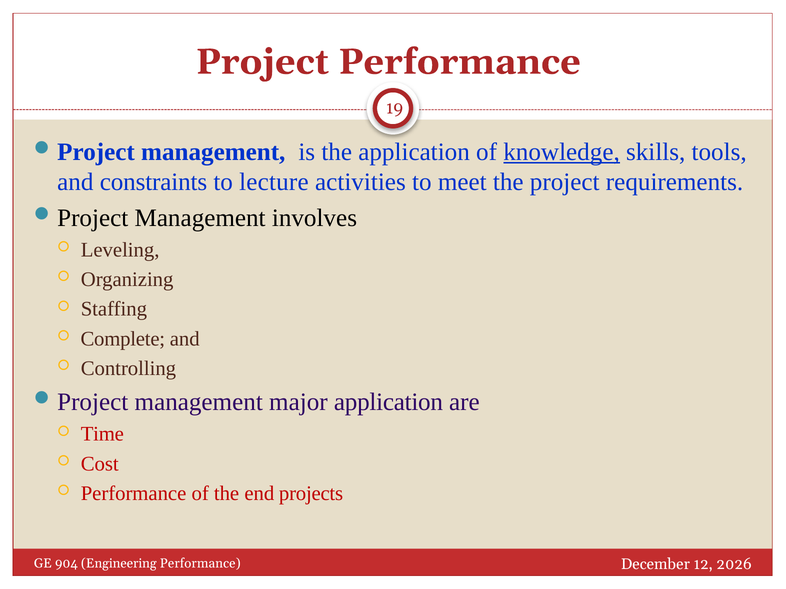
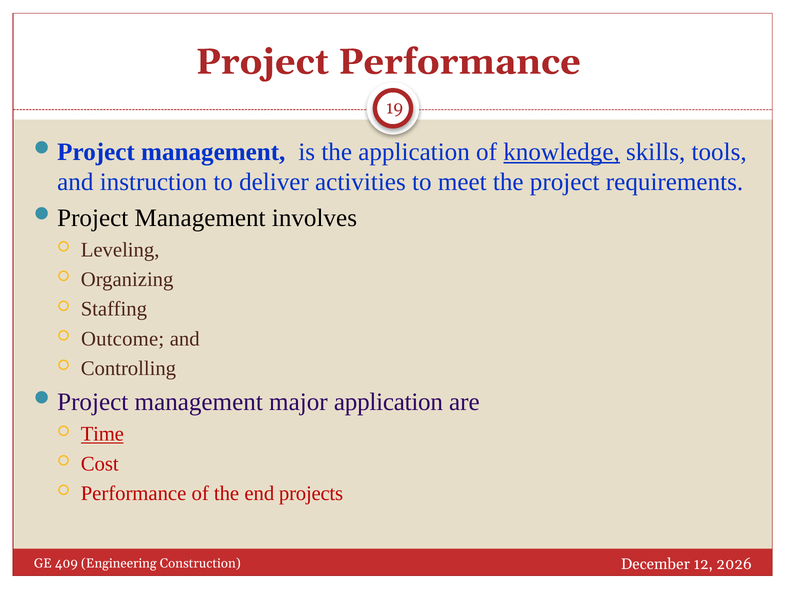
constraints: constraints -> instruction
lecture: lecture -> deliver
Complete: Complete -> Outcome
Time underline: none -> present
904: 904 -> 409
Engineering Performance: Performance -> Construction
